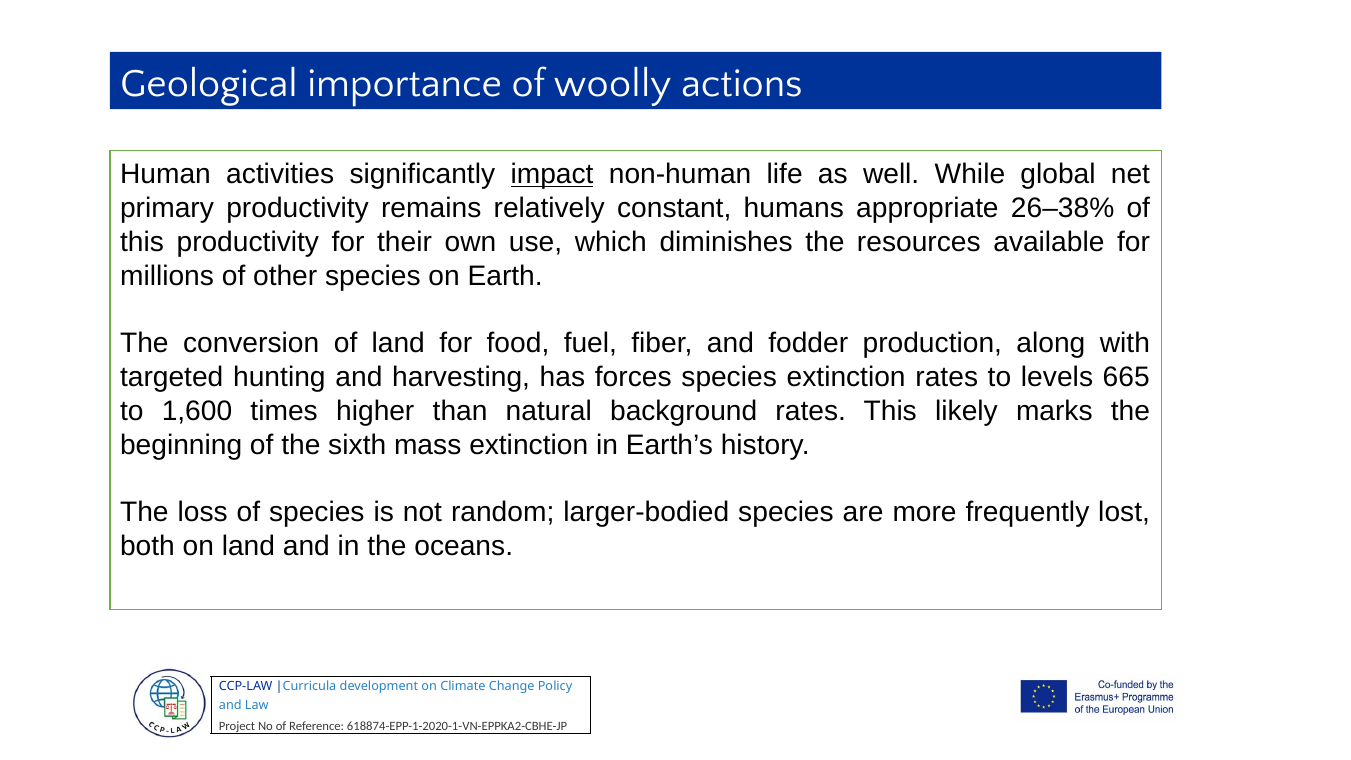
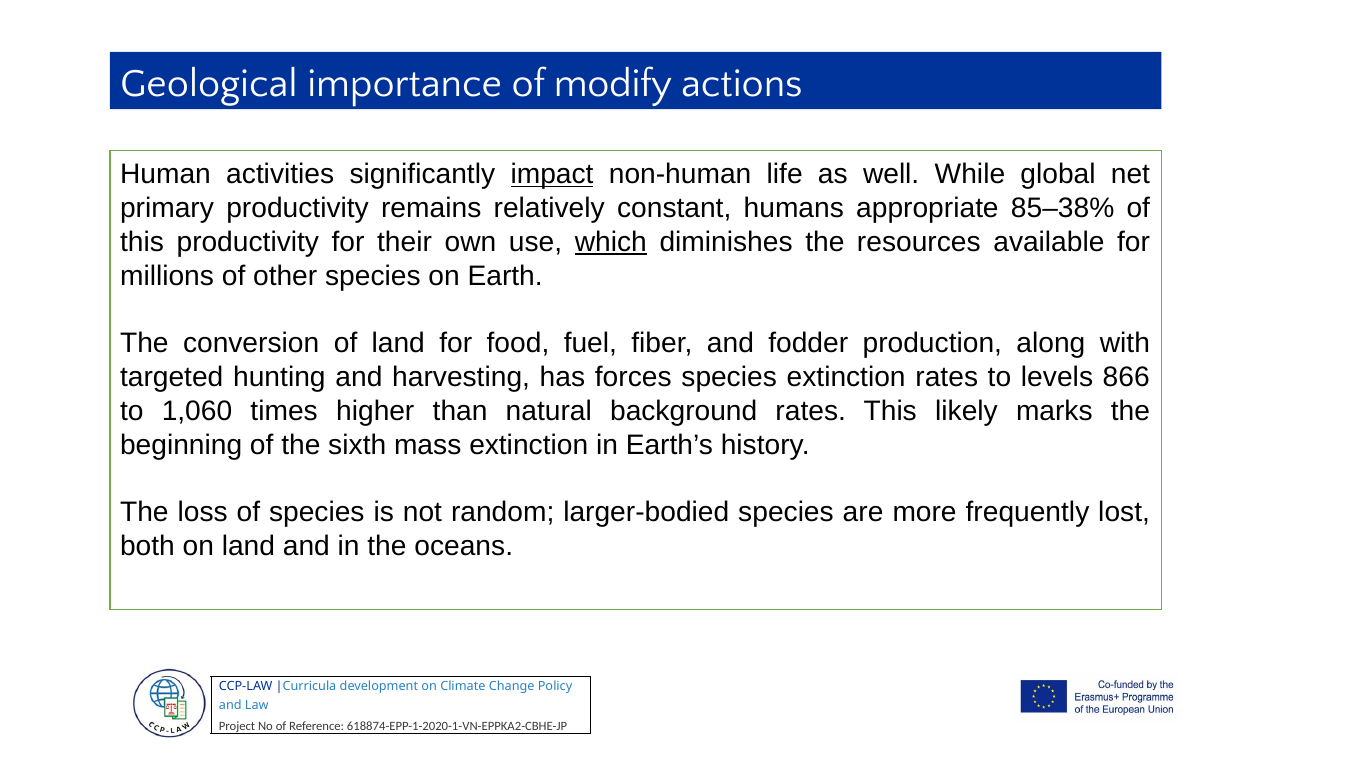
woolly: woolly -> modify
26–38%: 26–38% -> 85–38%
which underline: none -> present
665: 665 -> 866
1,600: 1,600 -> 1,060
